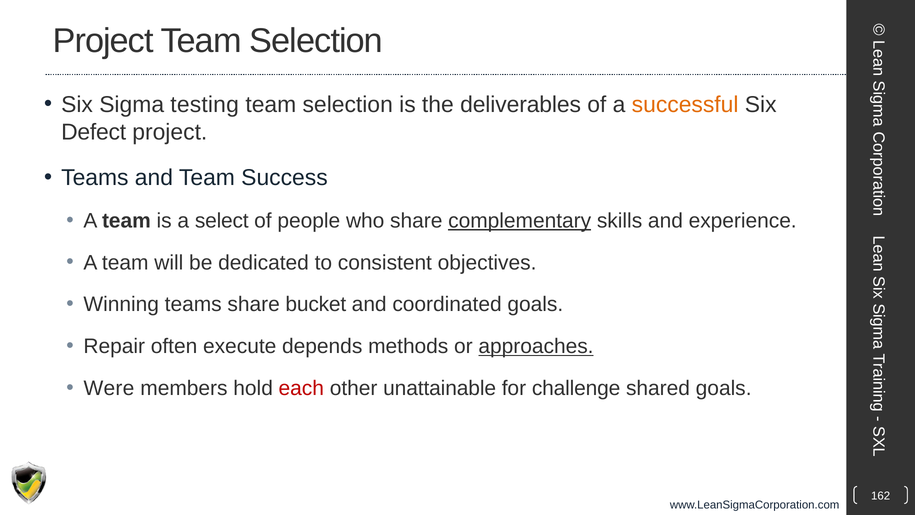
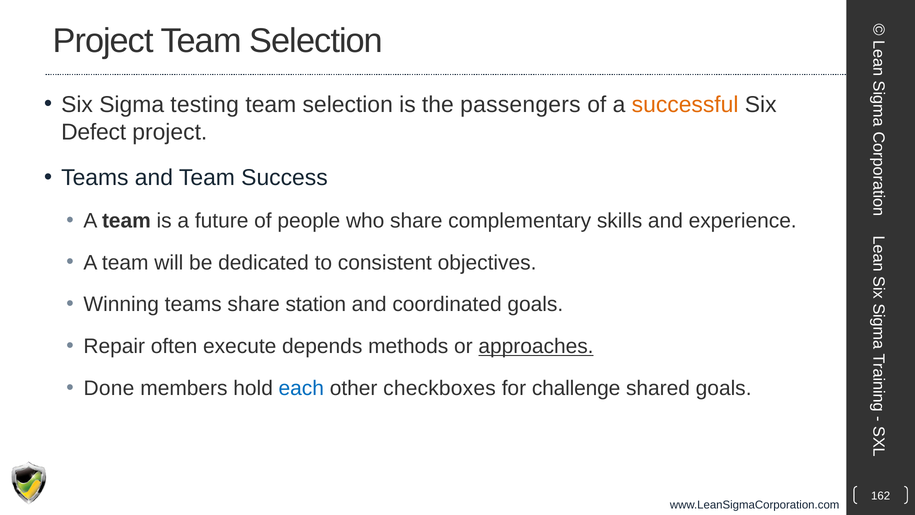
deliverables: deliverables -> passengers
select: select -> future
complementary underline: present -> none
bucket: bucket -> station
Were: Were -> Done
each colour: red -> blue
unattainable: unattainable -> checkboxes
